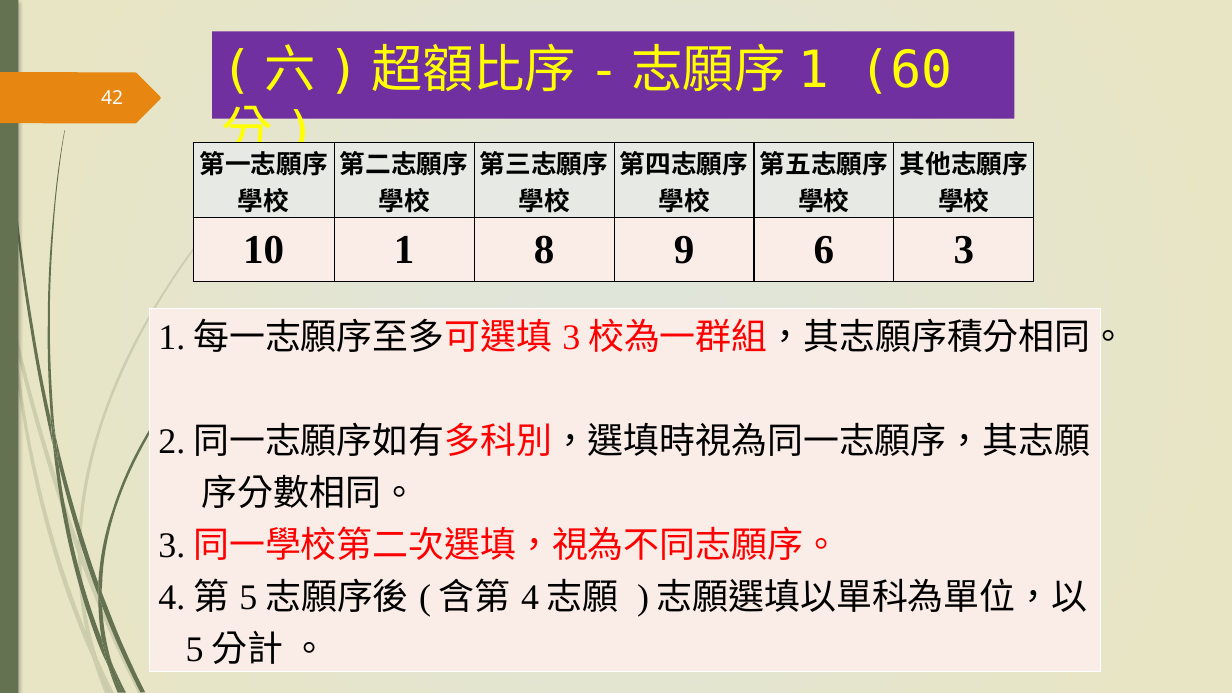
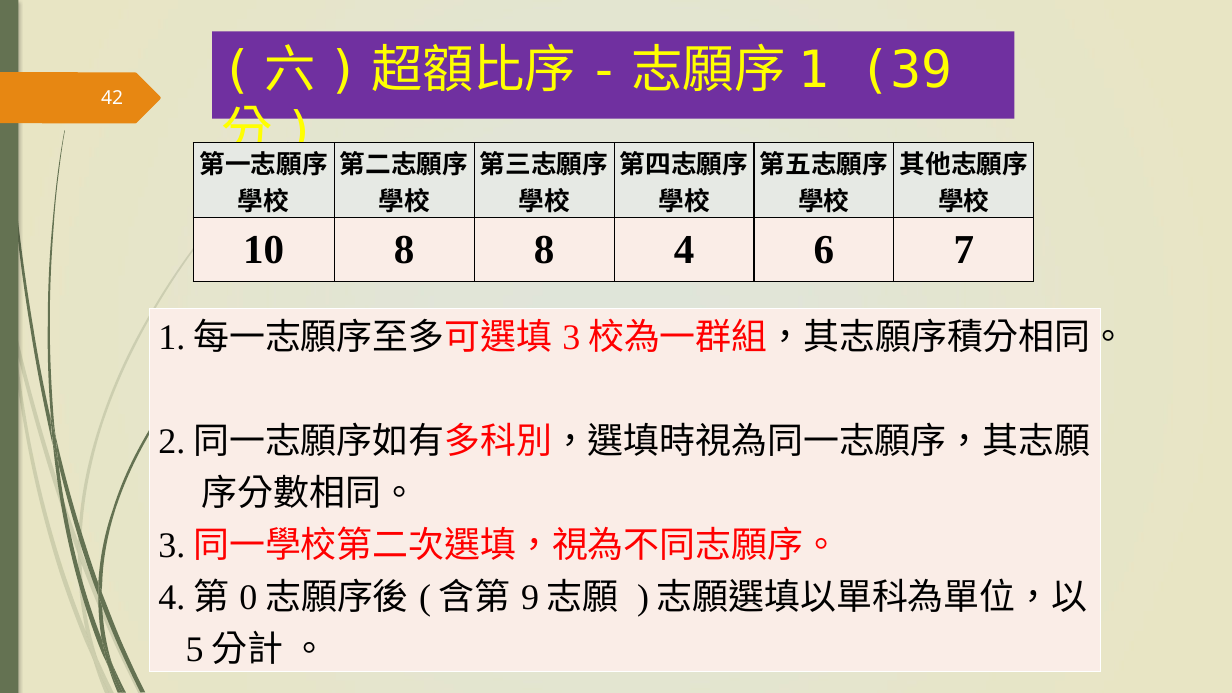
60: 60 -> 39
10 1: 1 -> 8
8 9: 9 -> 4
6 3: 3 -> 7
5 at (248, 598): 5 -> 0
4 at (530, 598): 4 -> 9
